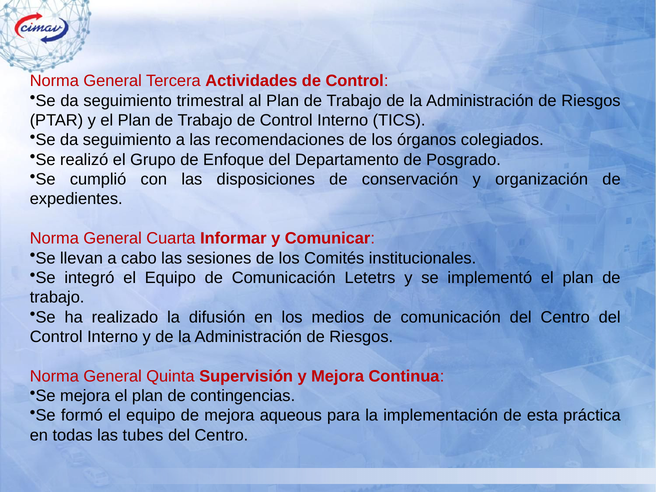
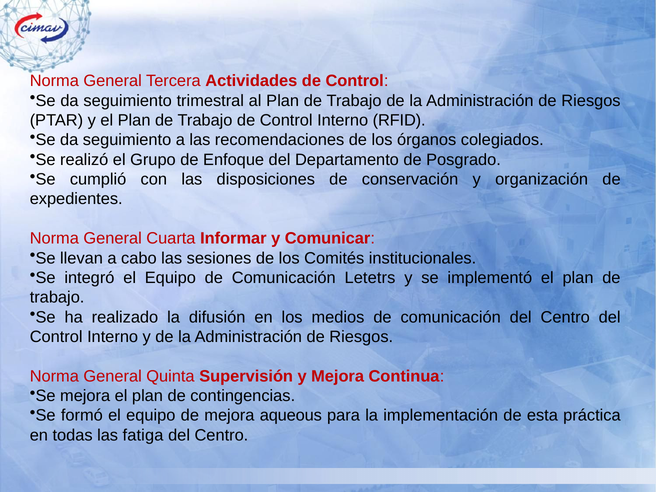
TICS: TICS -> RFID
tubes: tubes -> fatiga
